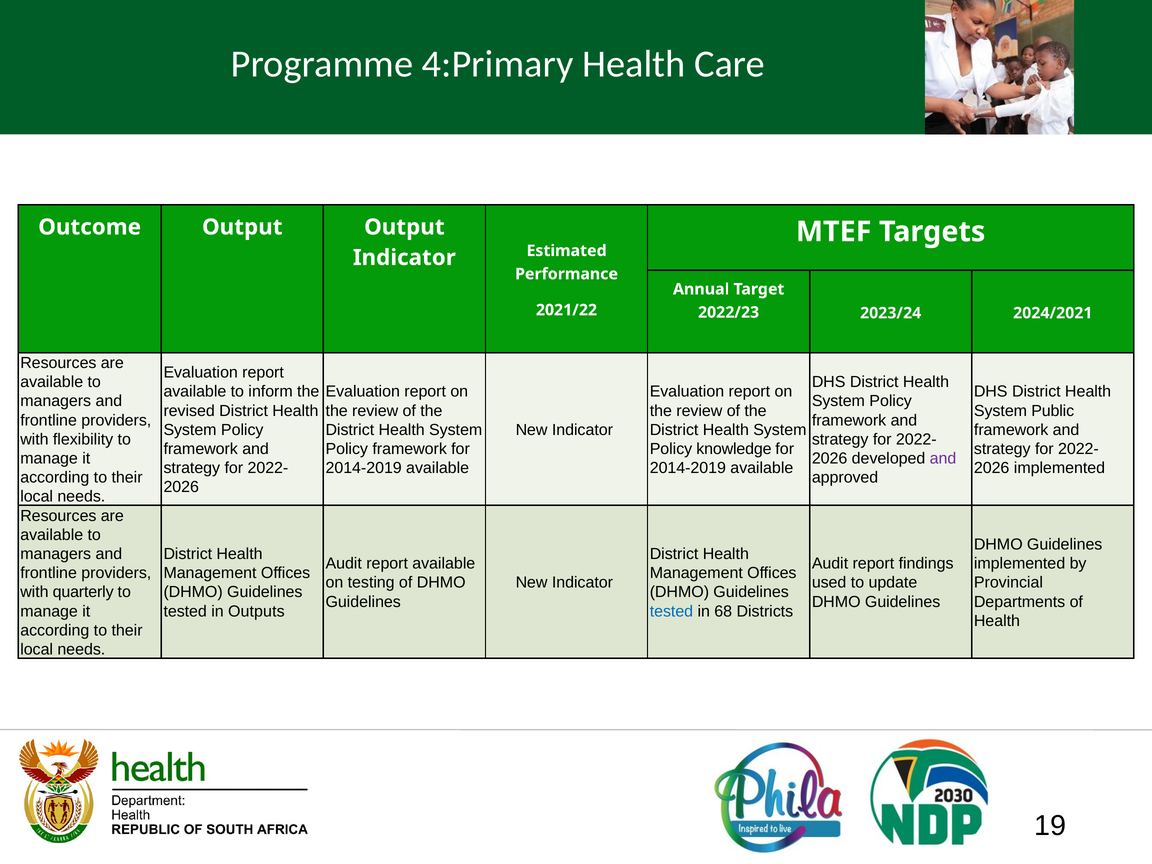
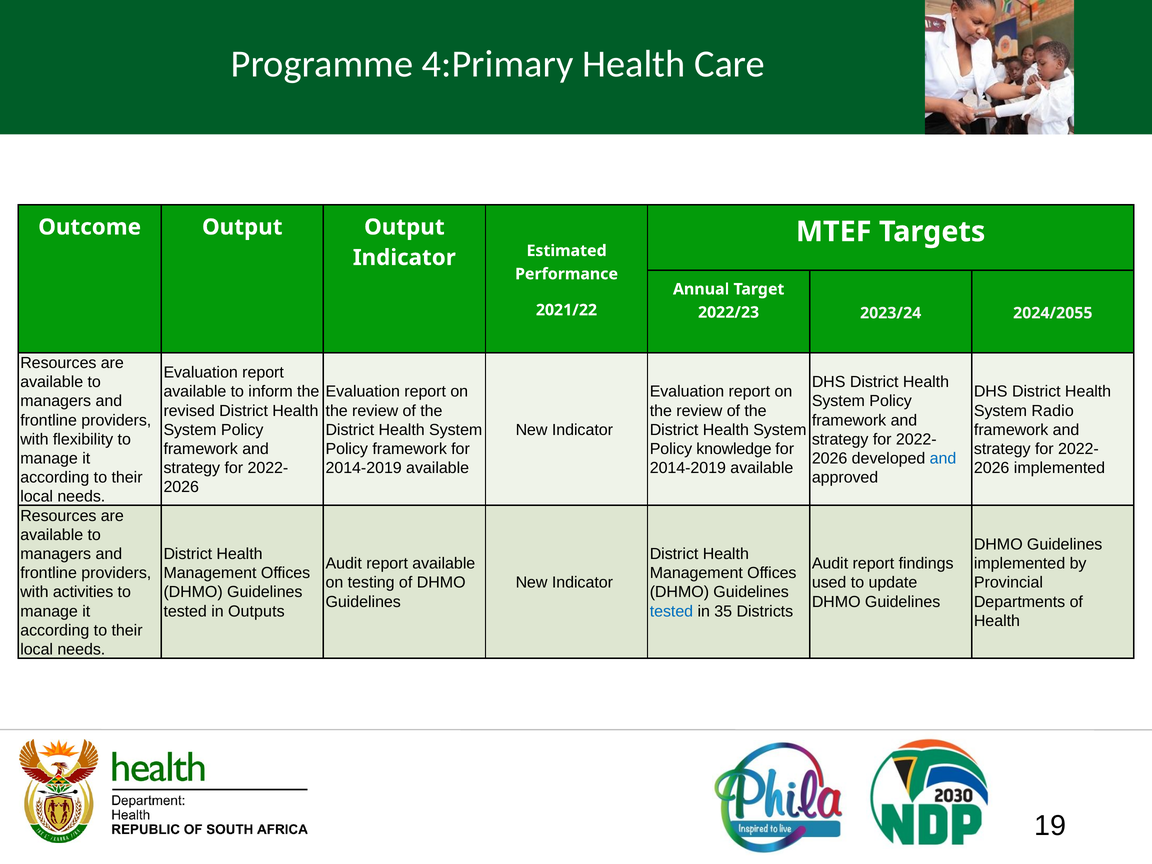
2024/2021: 2024/2021 -> 2024/2055
Public: Public -> Radio
and at (943, 458) colour: purple -> blue
quarterly: quarterly -> activities
68: 68 -> 35
